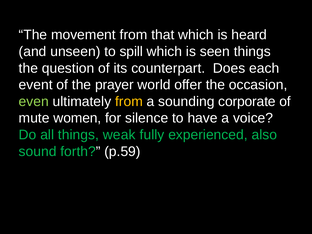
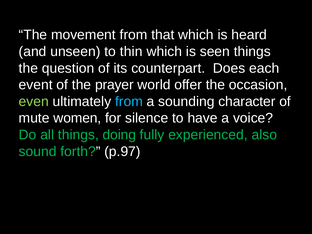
spill: spill -> thin
from at (129, 102) colour: yellow -> light blue
corporate: corporate -> character
weak: weak -> doing
p.59: p.59 -> p.97
